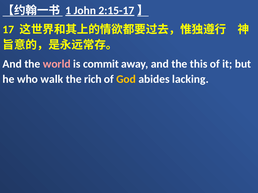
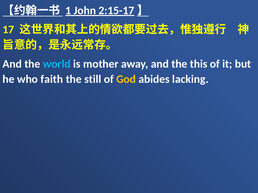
world colour: pink -> light blue
commit: commit -> mother
walk: walk -> faith
rich: rich -> still
